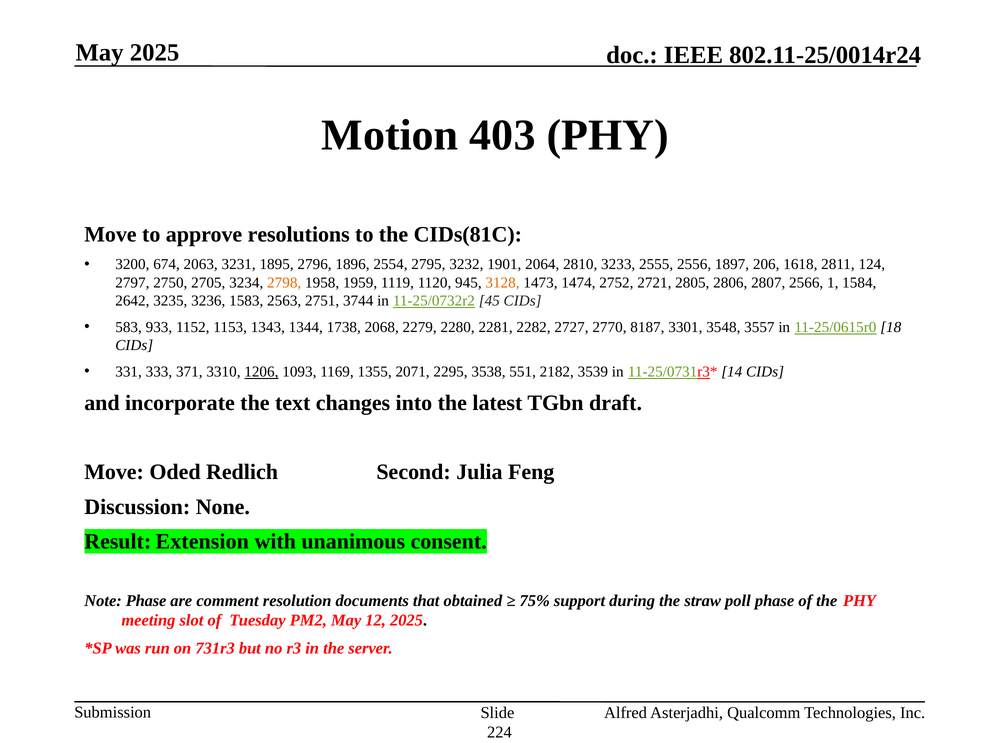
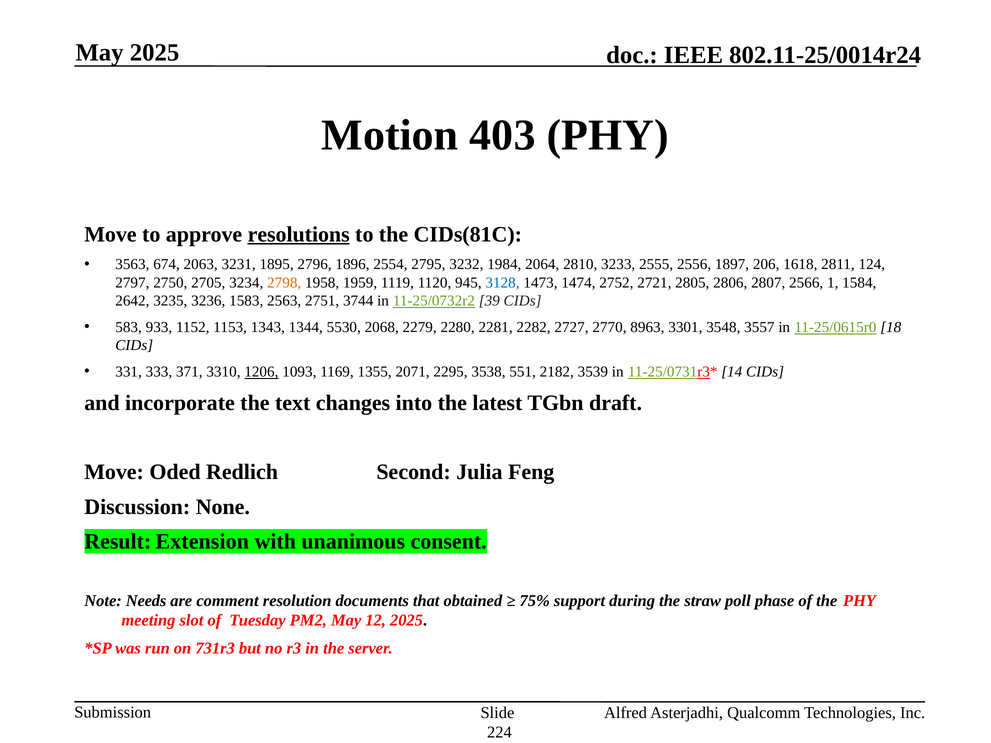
resolutions underline: none -> present
3200: 3200 -> 3563
1901: 1901 -> 1984
3128 colour: orange -> blue
45: 45 -> 39
1738: 1738 -> 5530
8187: 8187 -> 8963
Note Phase: Phase -> Needs
